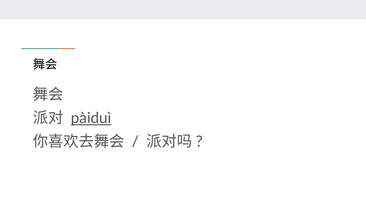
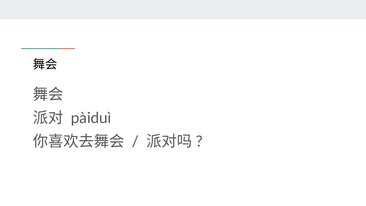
pàiduì underline: present -> none
